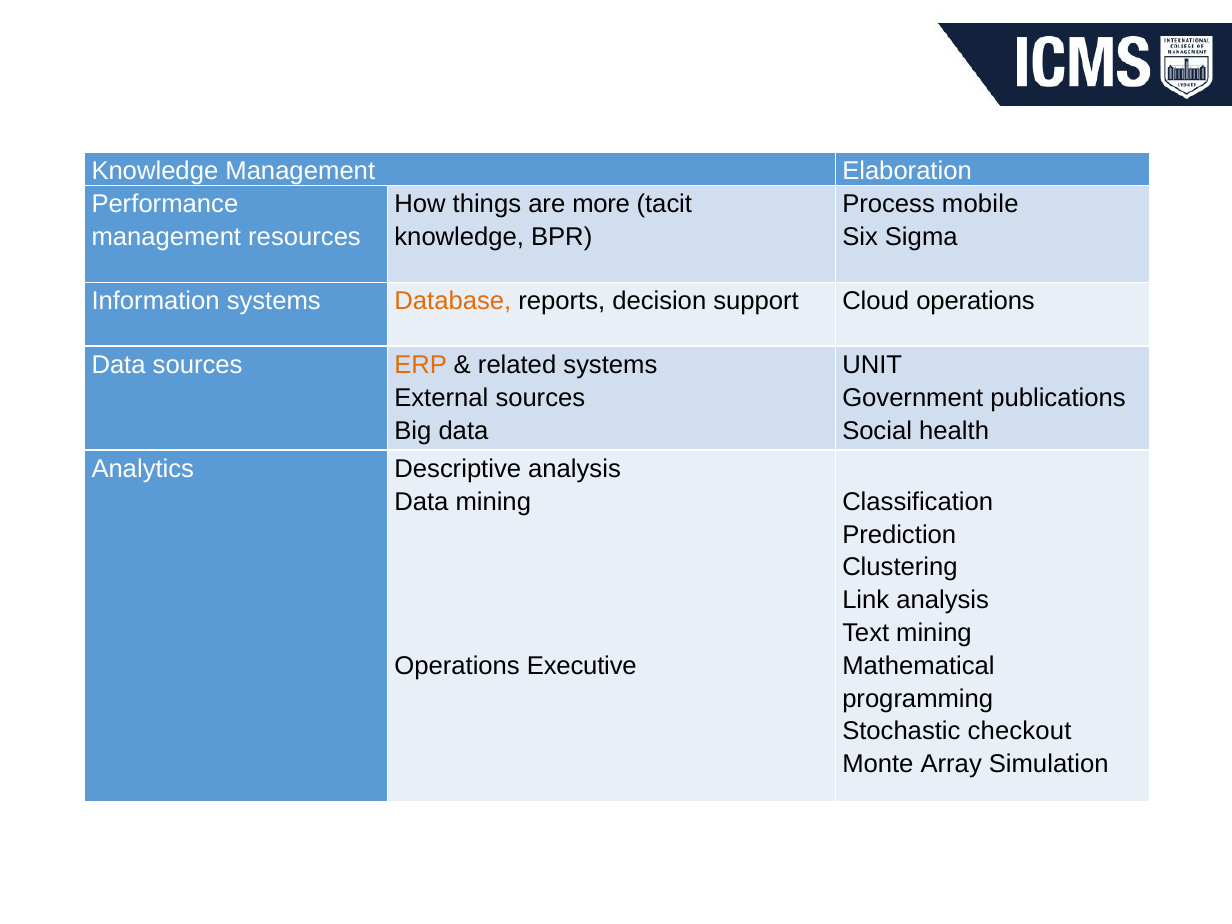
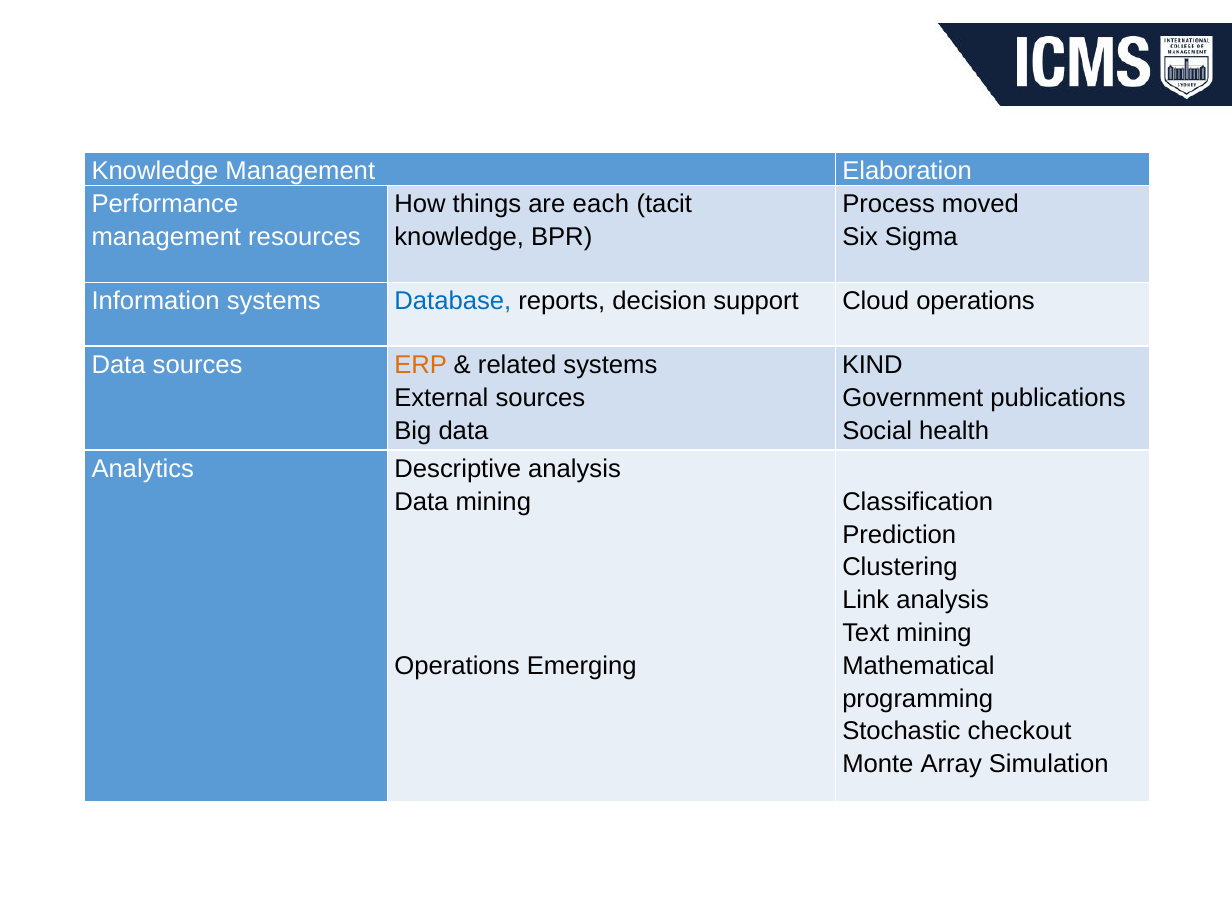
more: more -> each
mobile: mobile -> moved
Database colour: orange -> blue
UNIT: UNIT -> KIND
Executive: Executive -> Emerging
